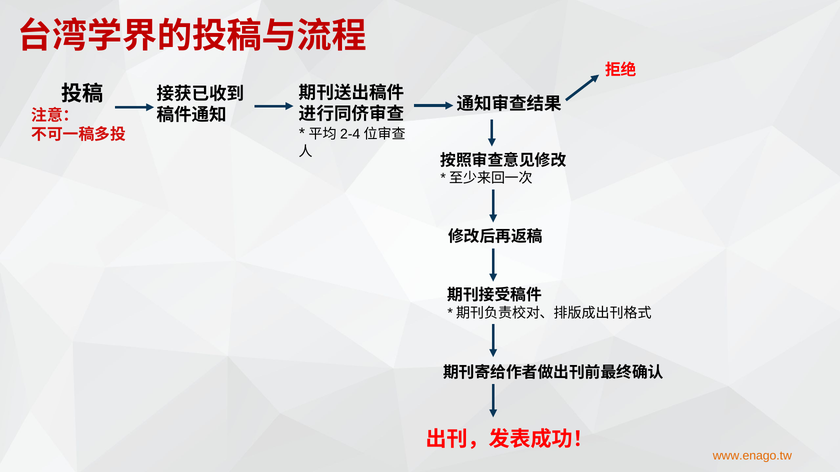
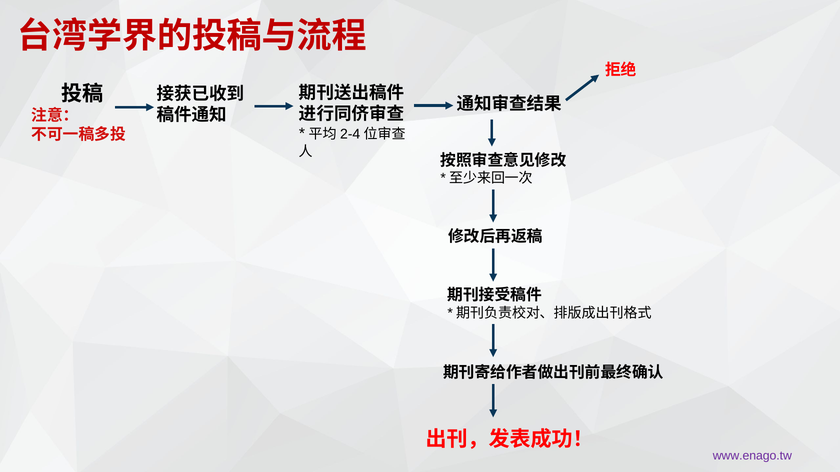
www.enago.tw colour: orange -> purple
